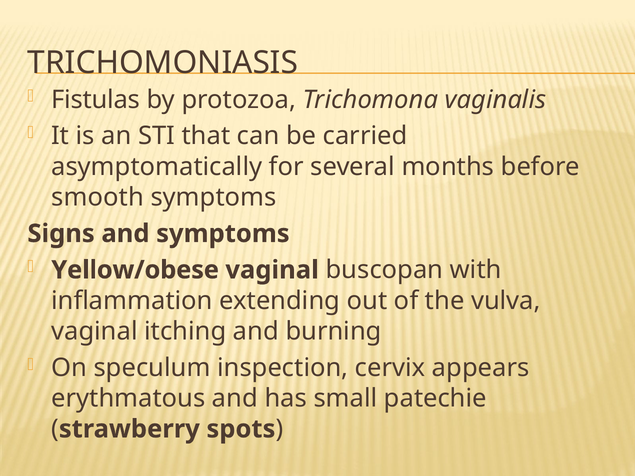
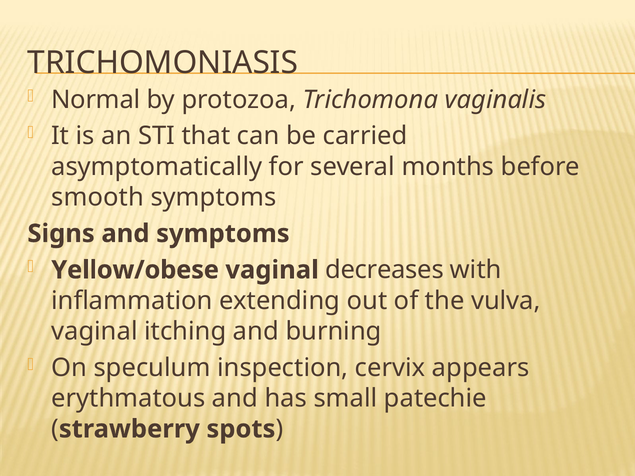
Fistulas: Fistulas -> Normal
buscopan: buscopan -> decreases
